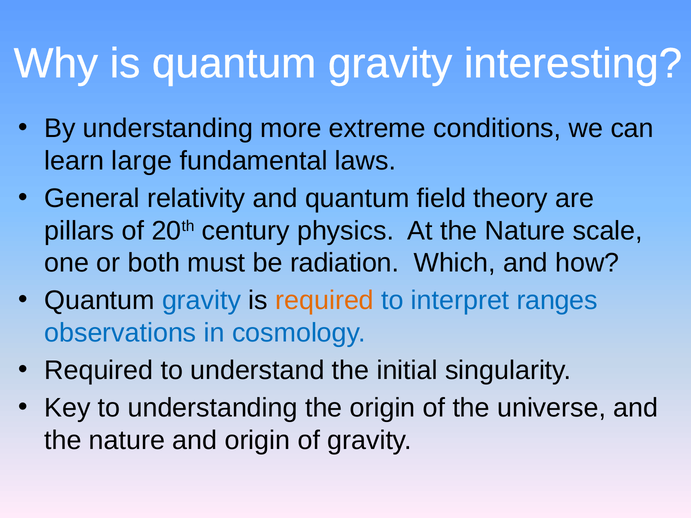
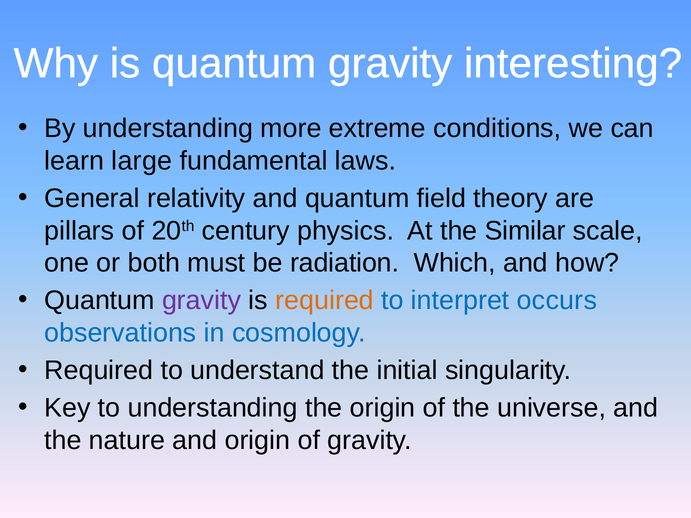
At the Nature: Nature -> Similar
gravity at (202, 301) colour: blue -> purple
ranges: ranges -> occurs
